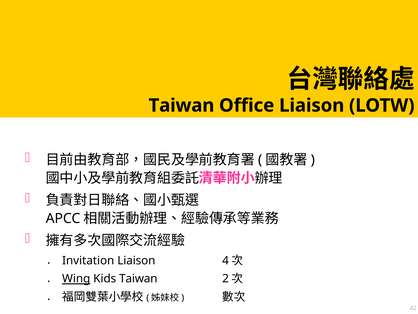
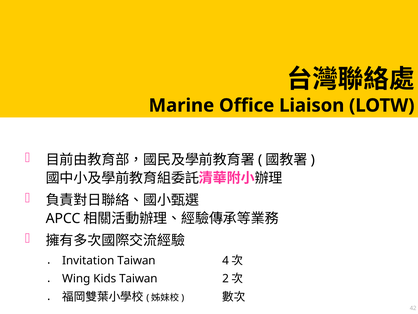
Taiwan at (181, 105): Taiwan -> Marine
Invitation Liaison: Liaison -> Taiwan
Wing underline: present -> none
